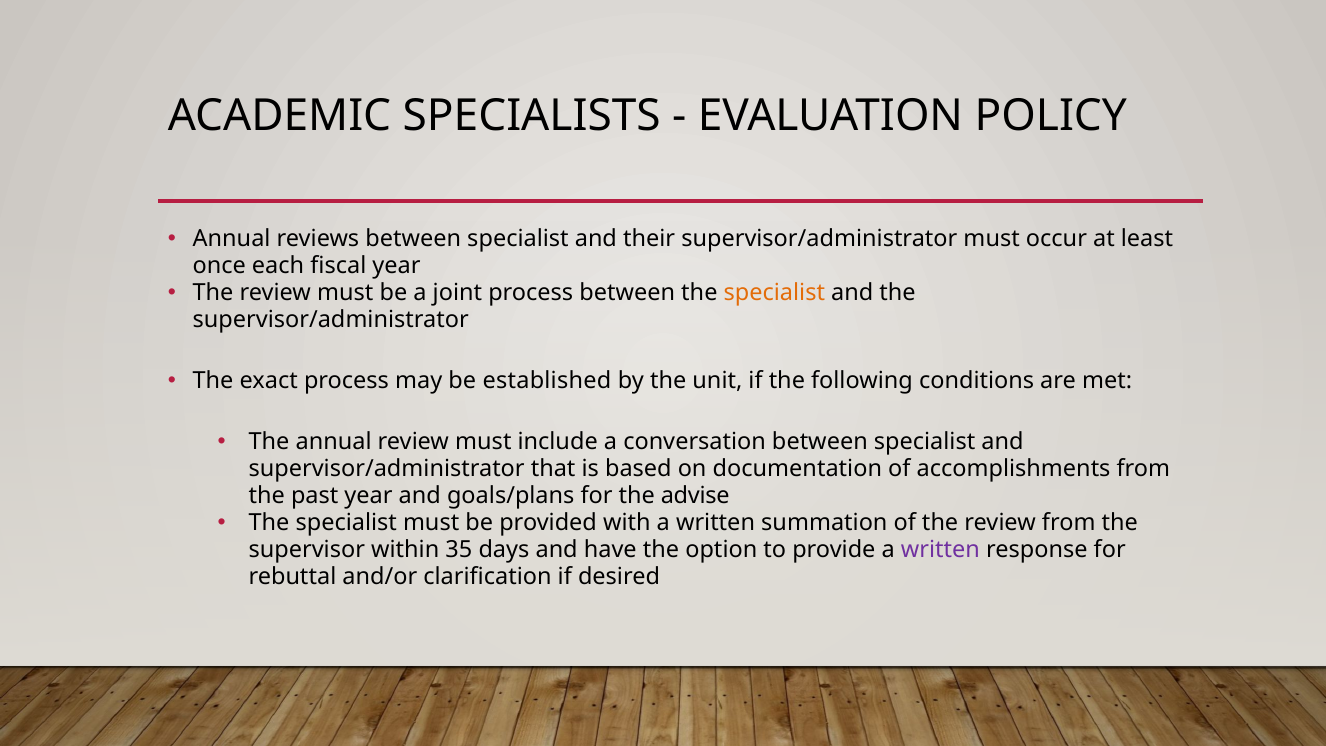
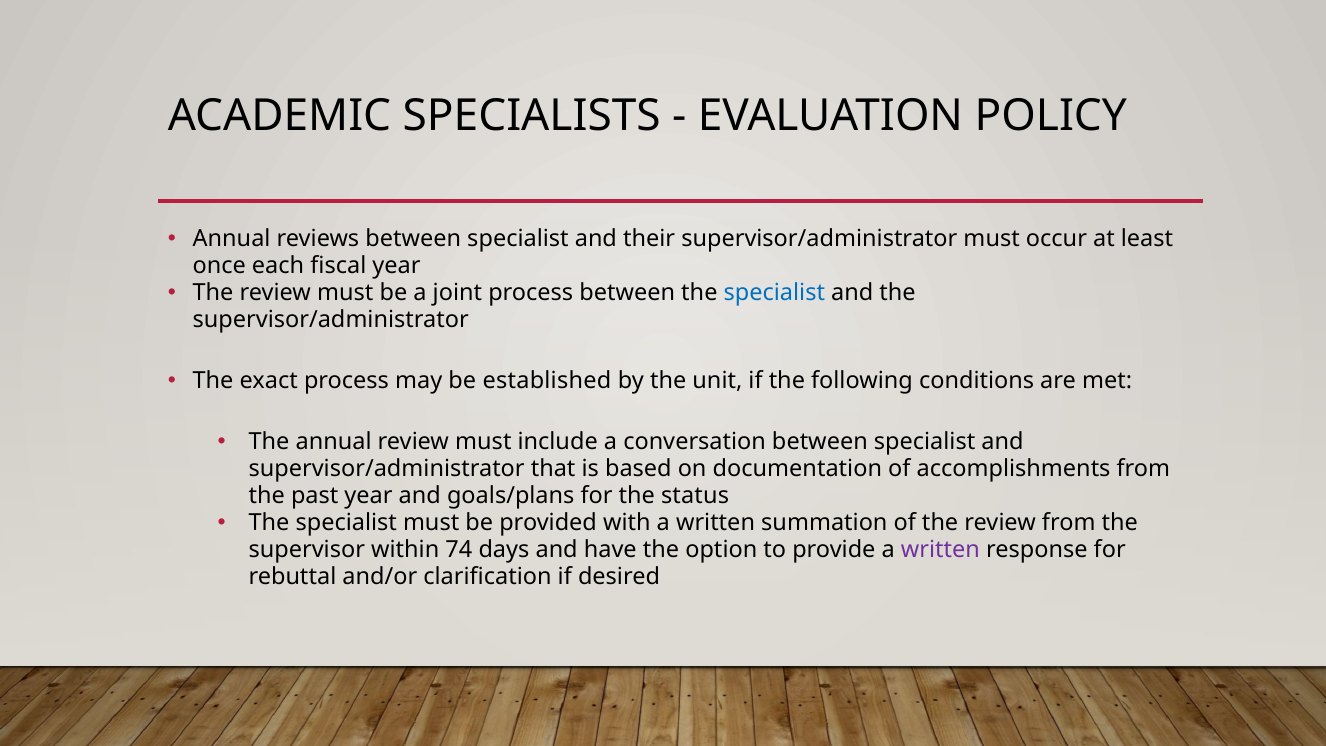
specialist at (774, 293) colour: orange -> blue
advise: advise -> status
35: 35 -> 74
